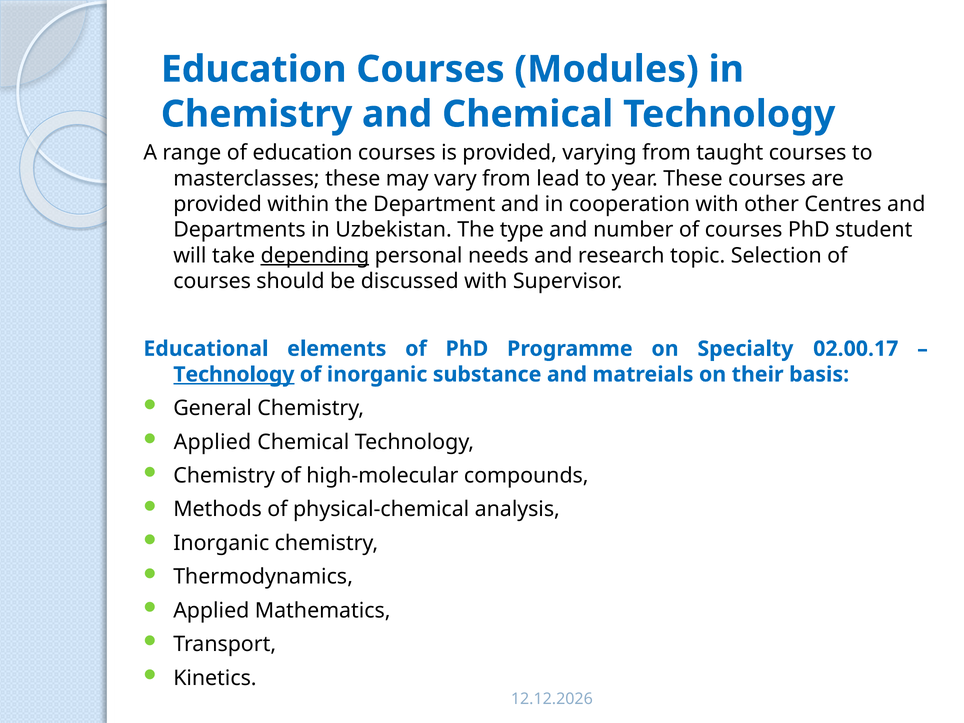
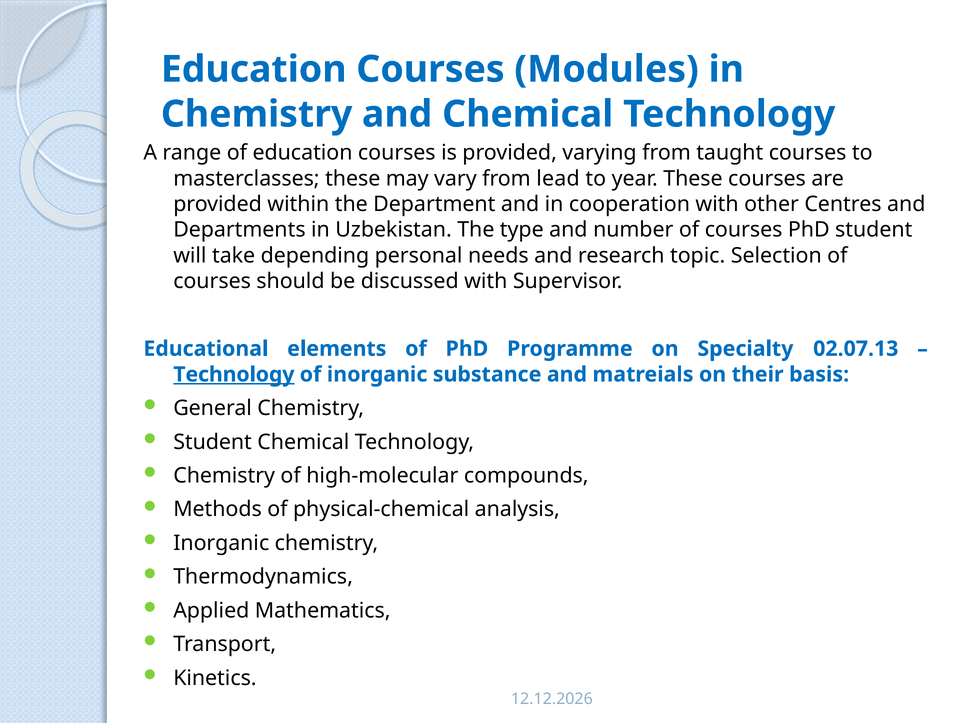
depending underline: present -> none
02.00.17: 02.00.17 -> 02.07.13
Applied at (212, 442): Applied -> Student
